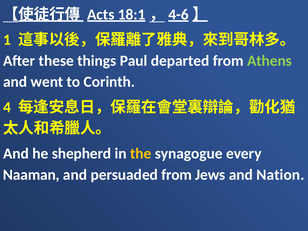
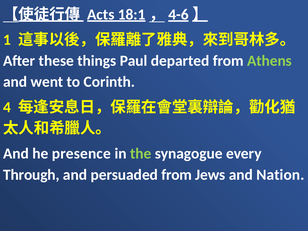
shepherd: shepherd -> presence
the colour: yellow -> light green
Naaman: Naaman -> Through
